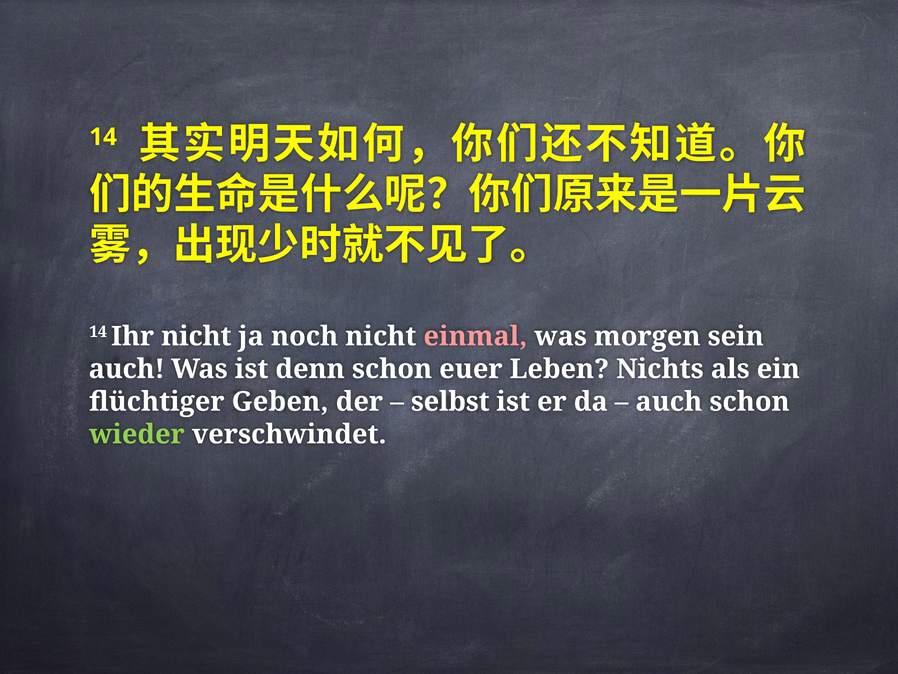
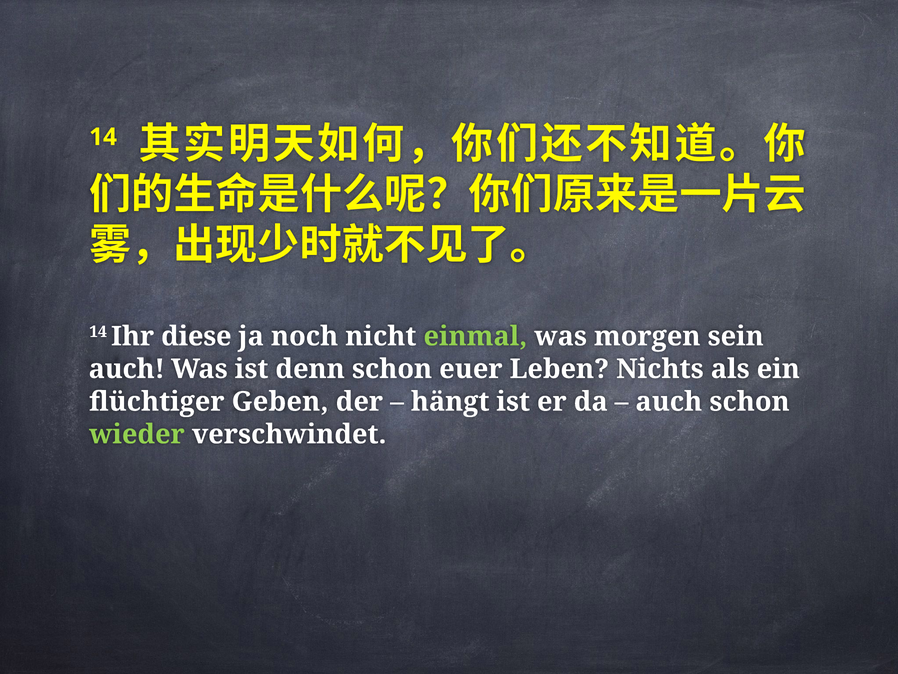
Ihr nicht: nicht -> diese
einmal colour: pink -> light green
selbst: selbst -> hängt
